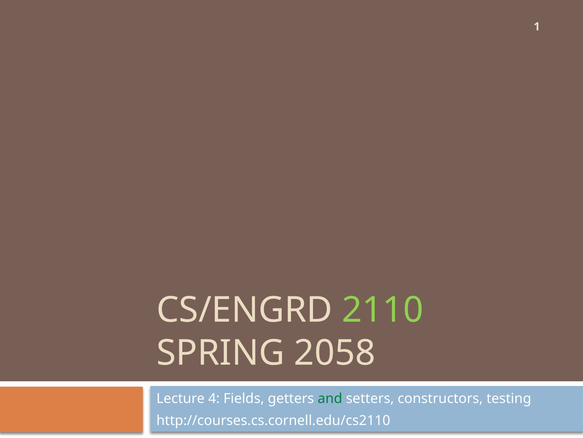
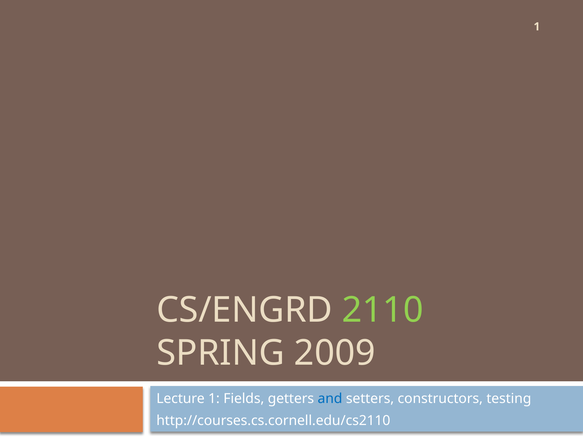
2058: 2058 -> 2009
Lecture 4: 4 -> 1
and colour: green -> blue
